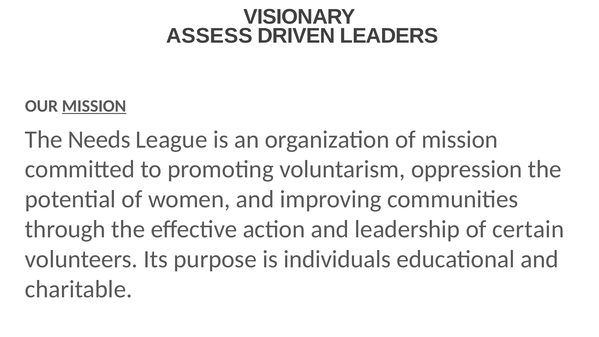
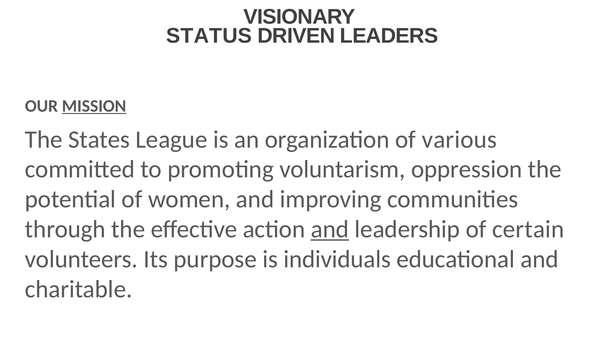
ASSESS: ASSESS -> STATUS
Needs: Needs -> States
of mission: mission -> various
and at (330, 229) underline: none -> present
